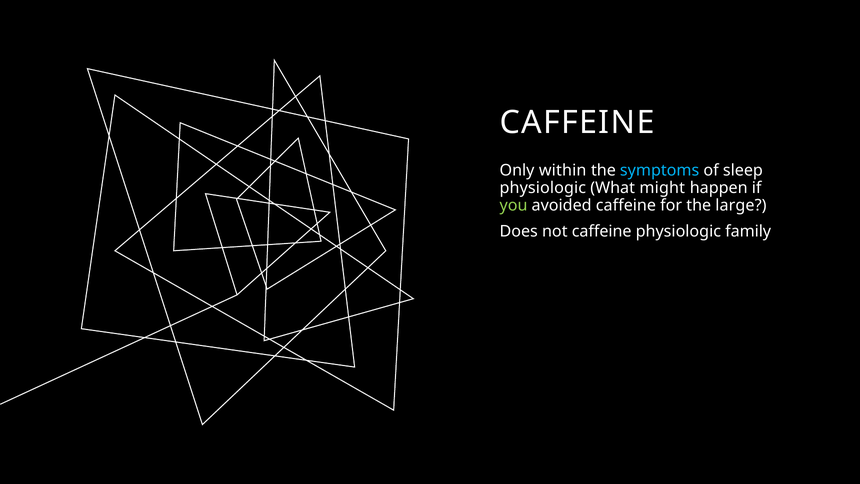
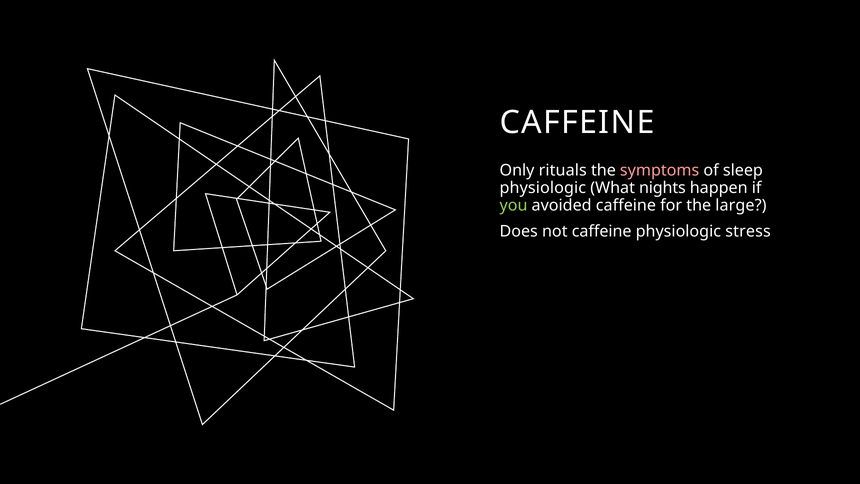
within: within -> rituals
symptoms colour: light blue -> pink
might: might -> nights
family: family -> stress
